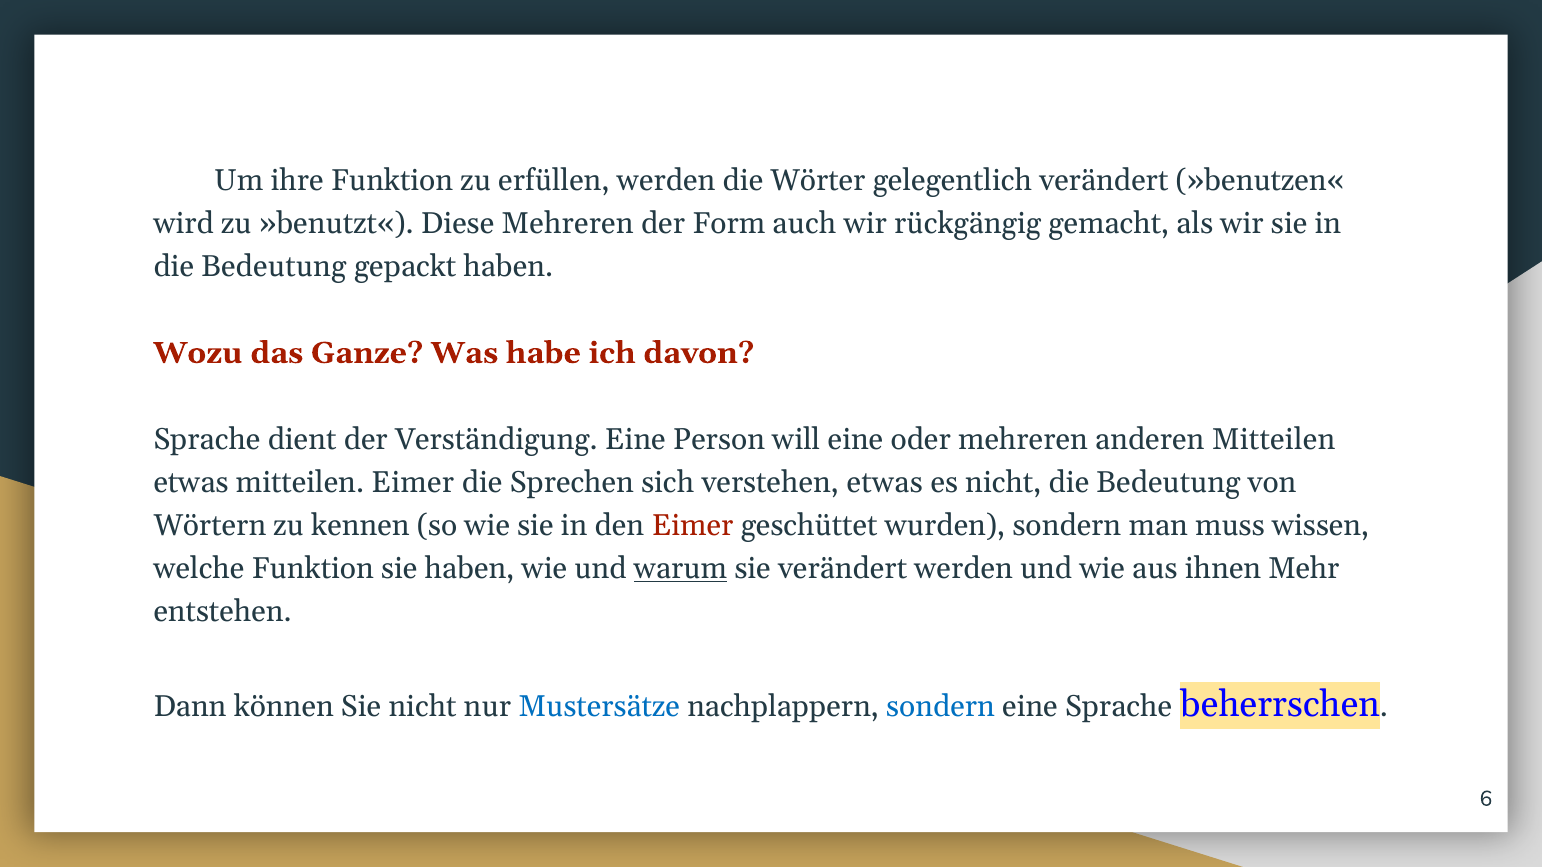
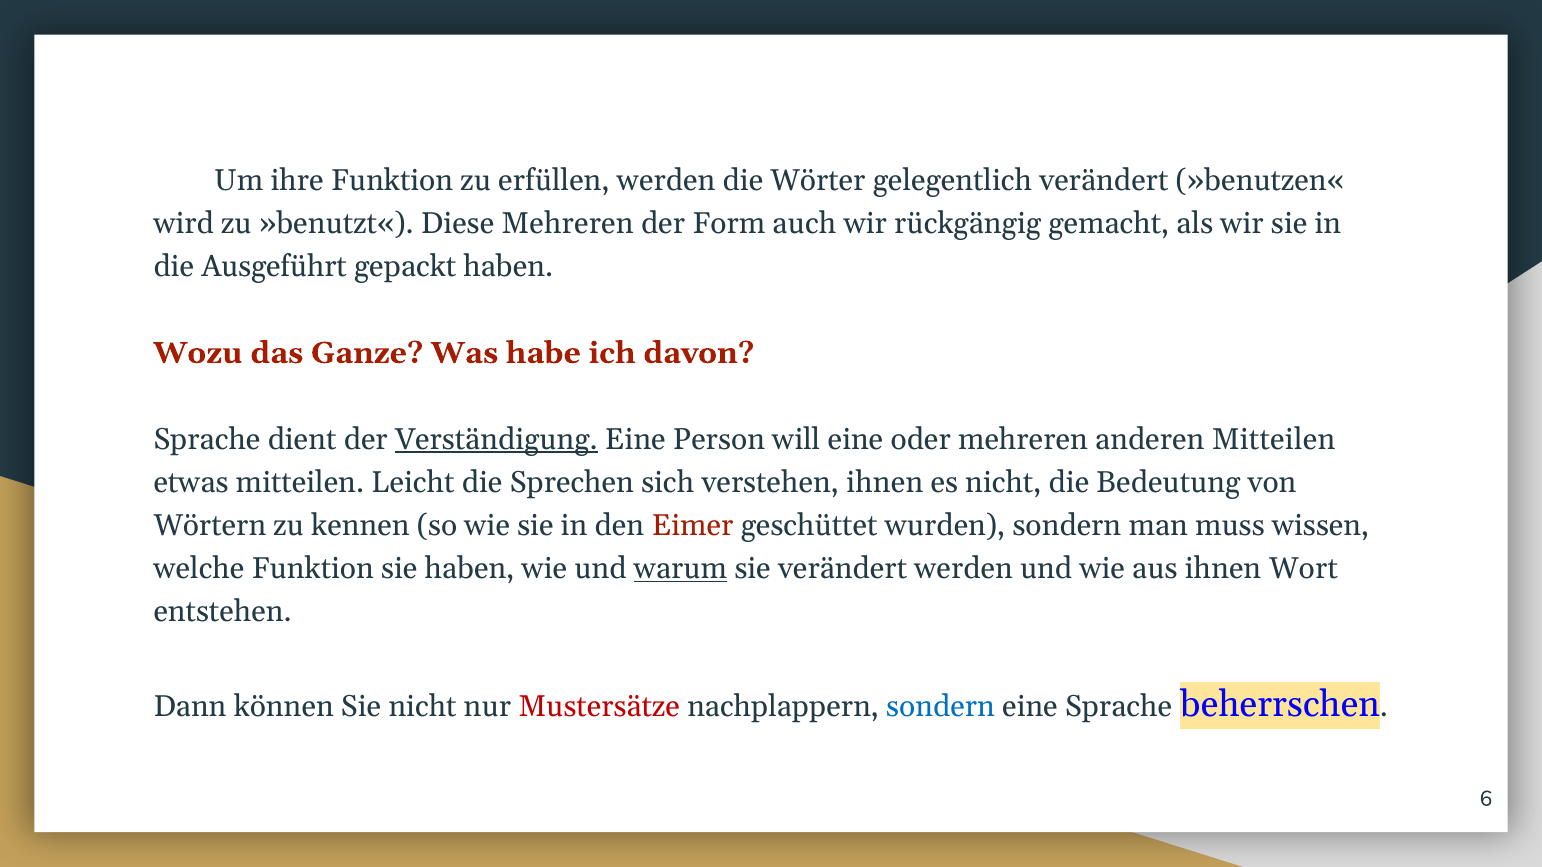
Bedeutung at (274, 267): Bedeutung -> Ausgeführt
Verständigung underline: none -> present
mitteilen Eimer: Eimer -> Leicht
verstehen etwas: etwas -> ihnen
Mehr: Mehr -> Wort
Mustersätze colour: blue -> red
